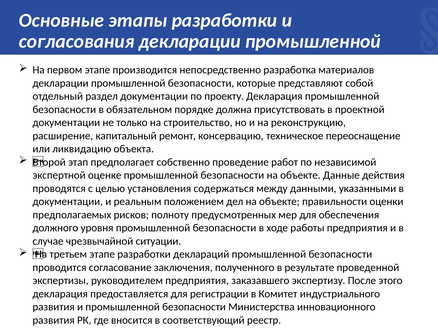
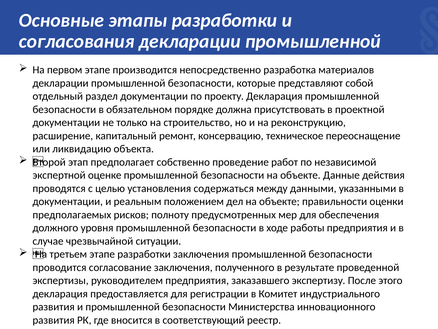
разработки деклараций: деклараций -> заключения
